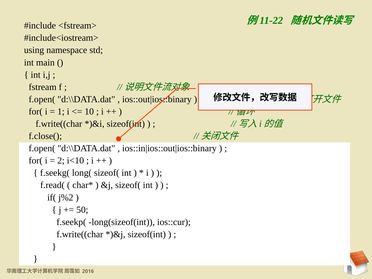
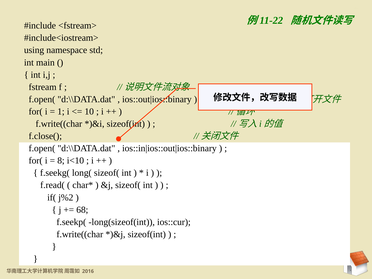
2: 2 -> 8
50: 50 -> 68
